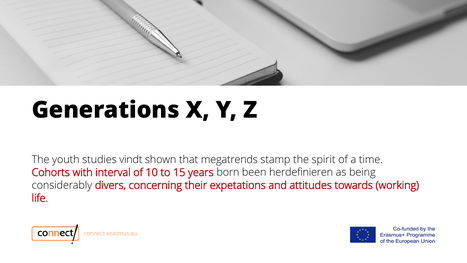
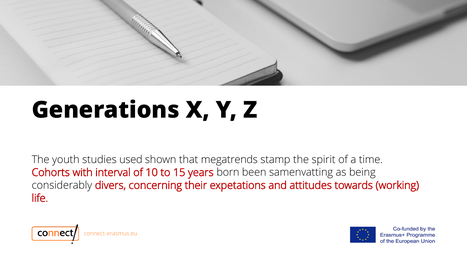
vindt: vindt -> used
herdefinieren: herdefinieren -> samenvatting
